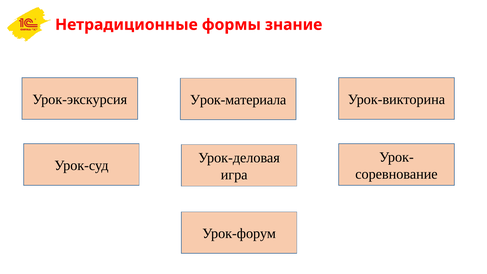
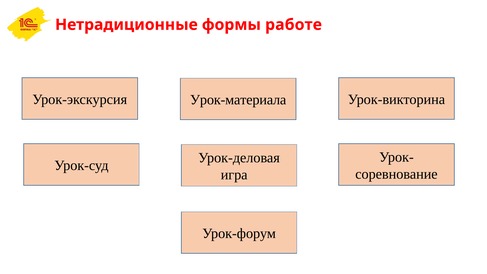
знание: знание -> работе
